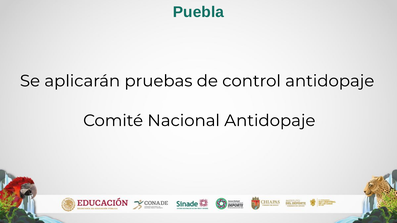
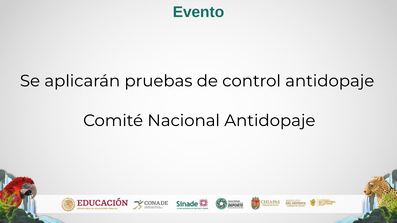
Puebla: Puebla -> Evento
